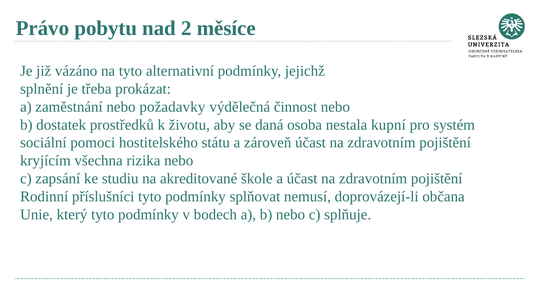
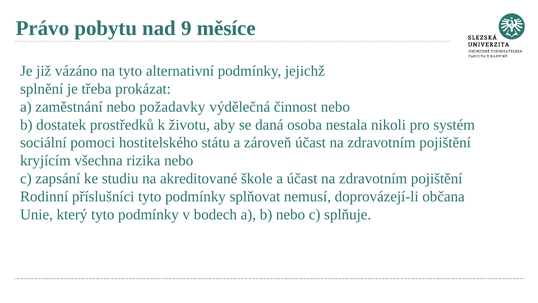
2: 2 -> 9
kupní: kupní -> nikoli
